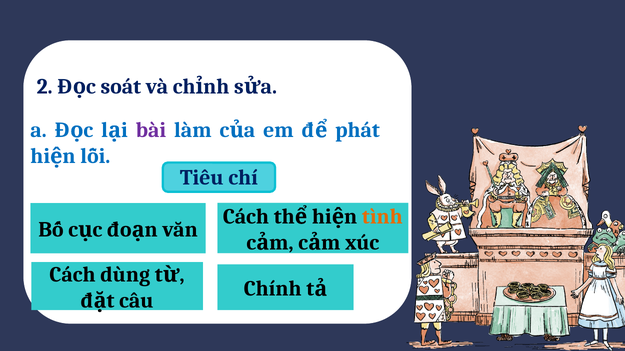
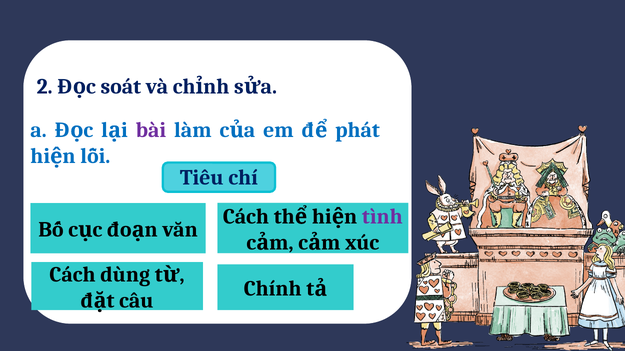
tình colour: orange -> purple
